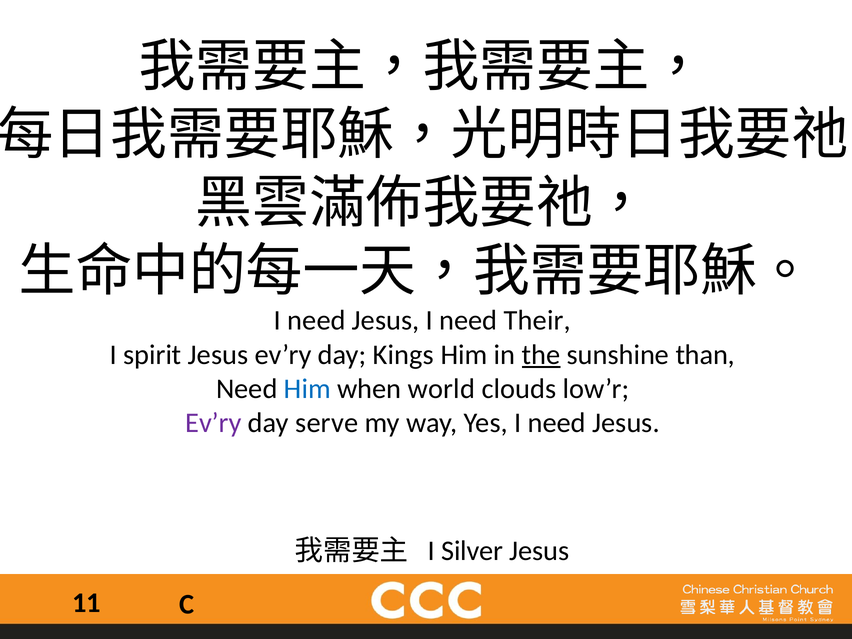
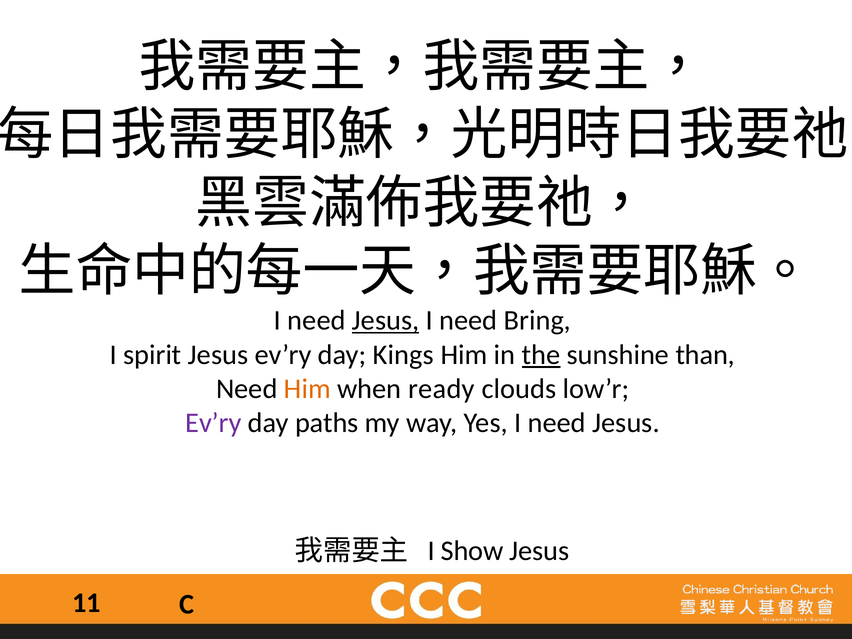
Jesus at (386, 321) underline: none -> present
Their: Their -> Bring
Him at (307, 389) colour: blue -> orange
world: world -> ready
serve: serve -> paths
Silver: Silver -> Show
